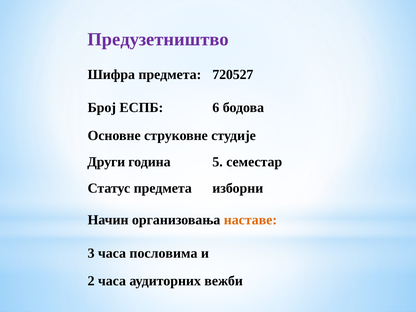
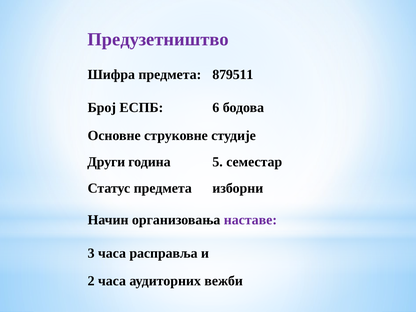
720527: 720527 -> 879511
наставе colour: orange -> purple
пословима: пословима -> расправља
